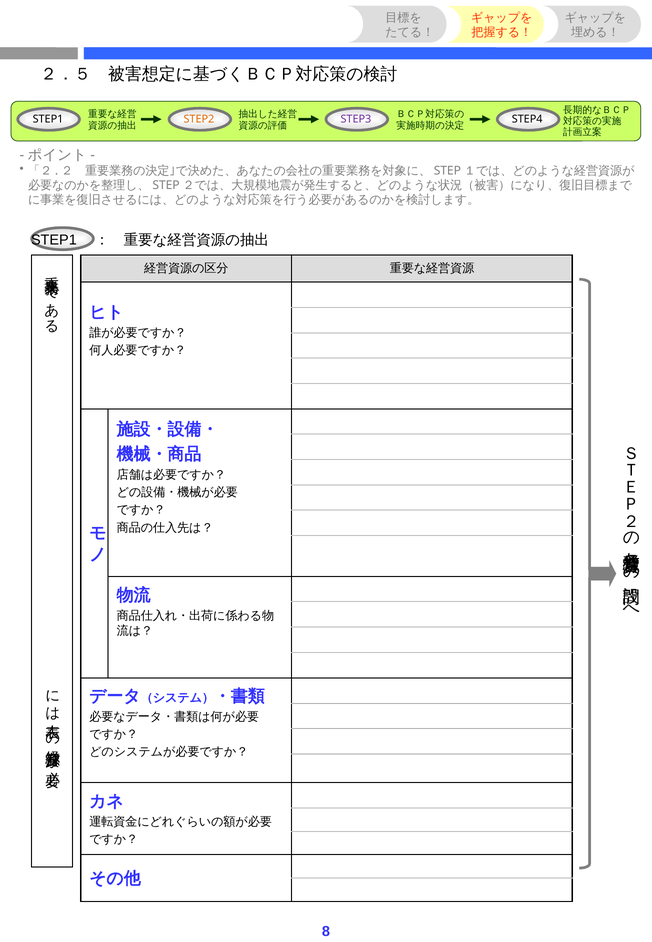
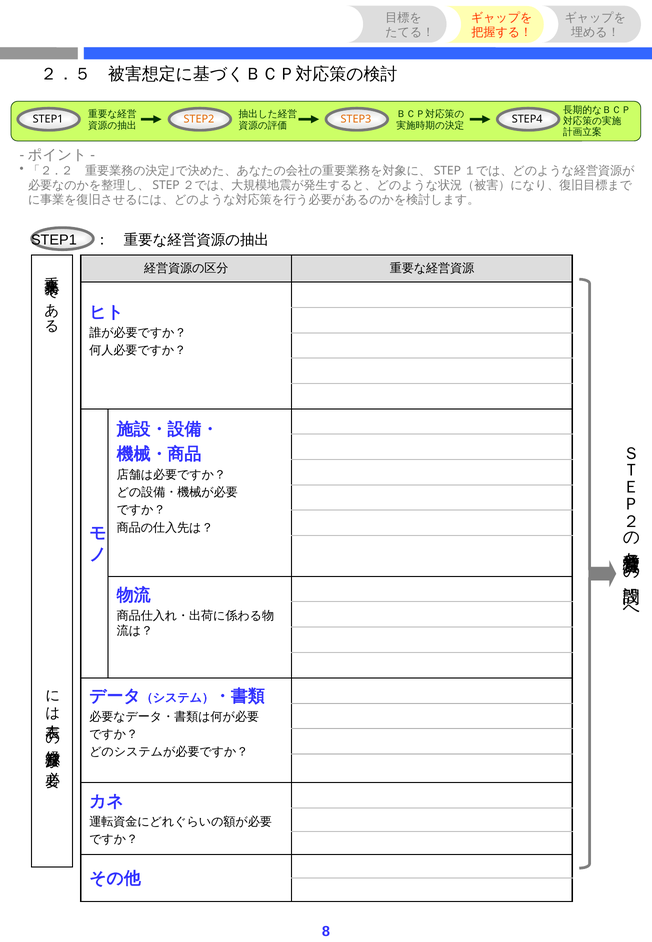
STEP3 colour: purple -> orange
